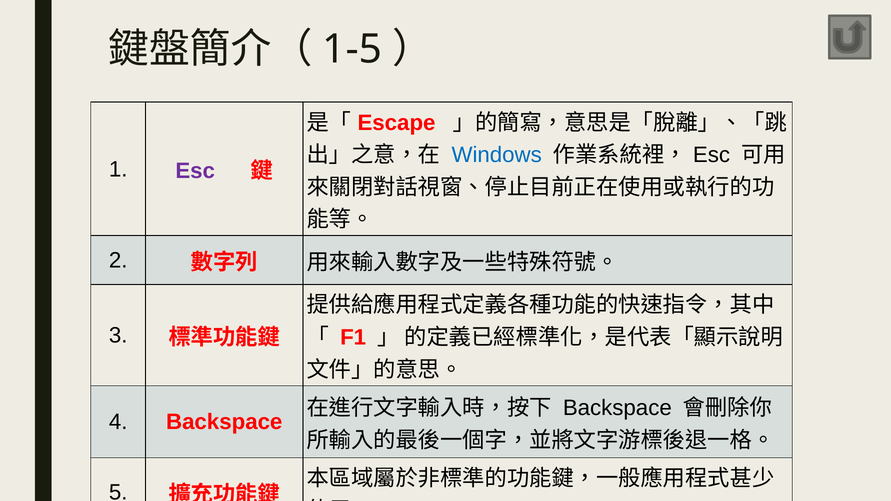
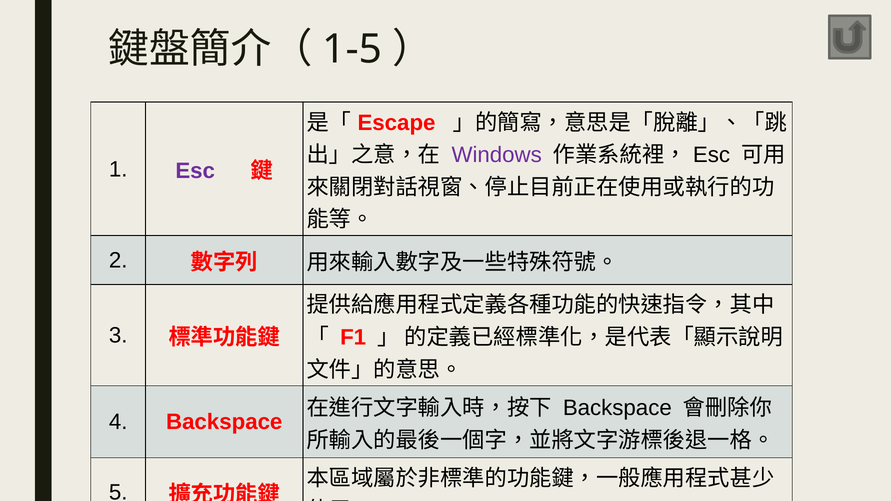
Windows colour: blue -> purple
